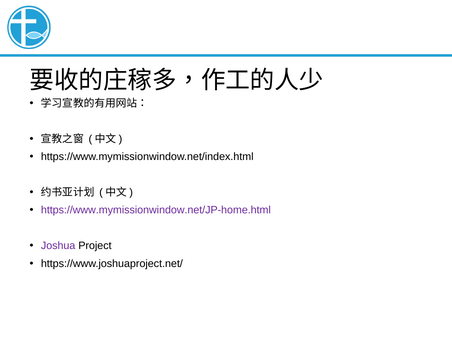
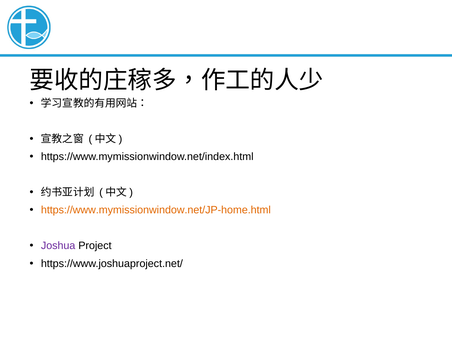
https://www.mymissionwindow.net/JP-home.html colour: purple -> orange
